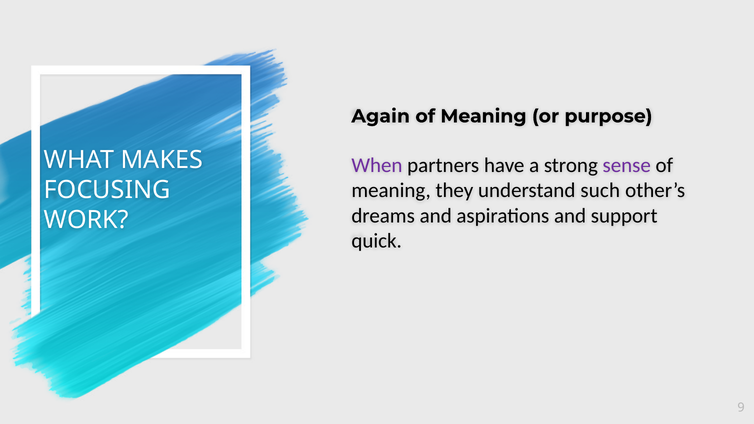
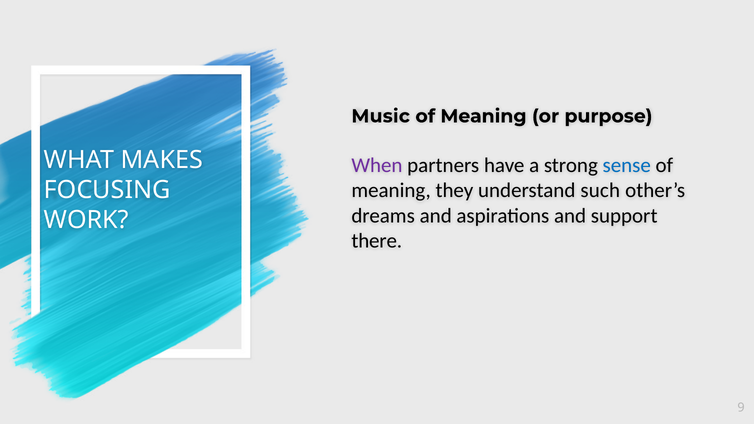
Again: Again -> Music
sense colour: purple -> blue
quick: quick -> there
